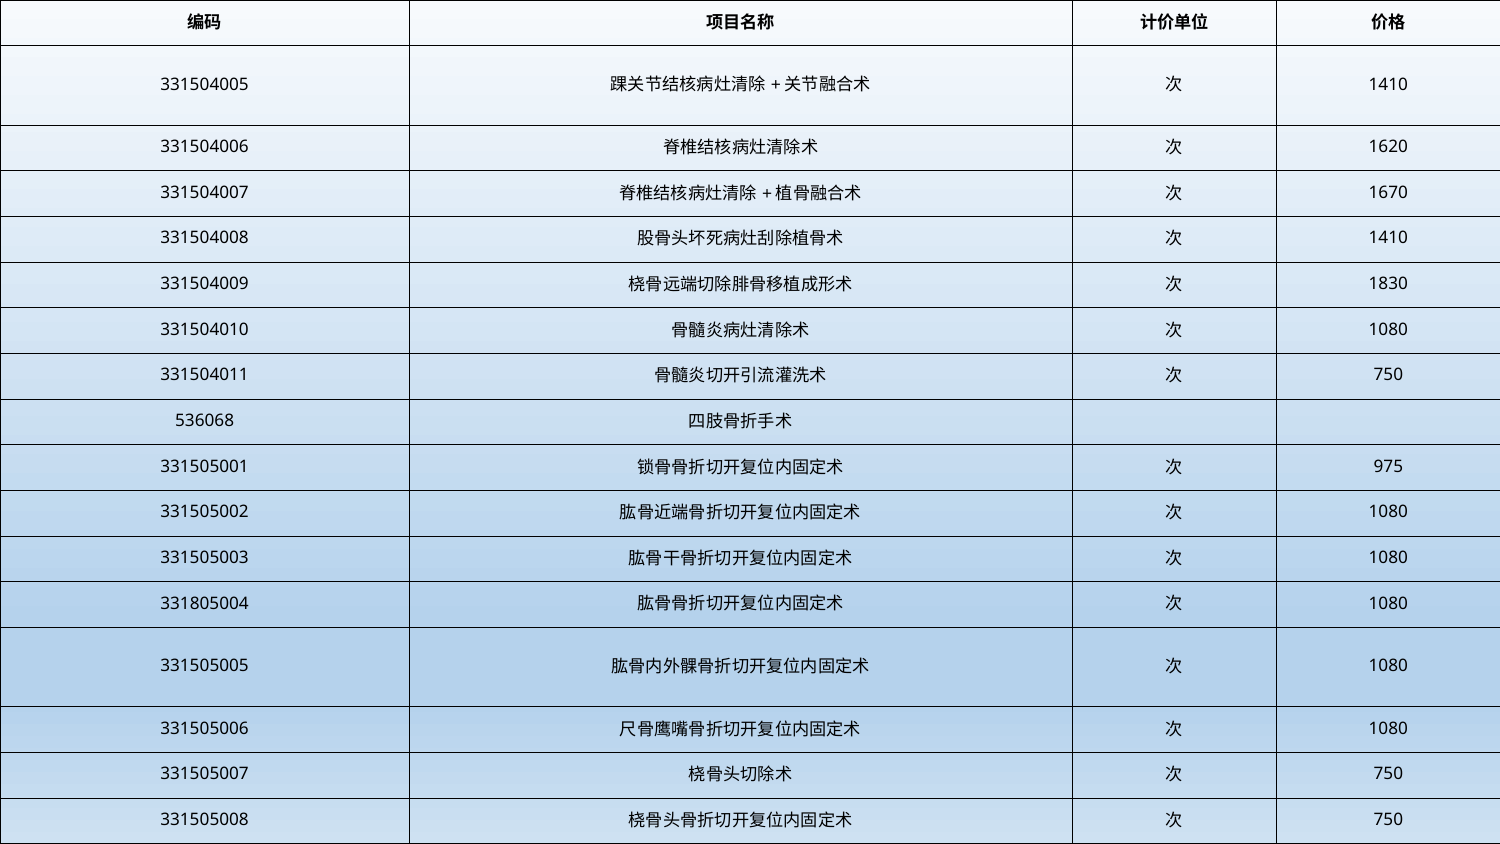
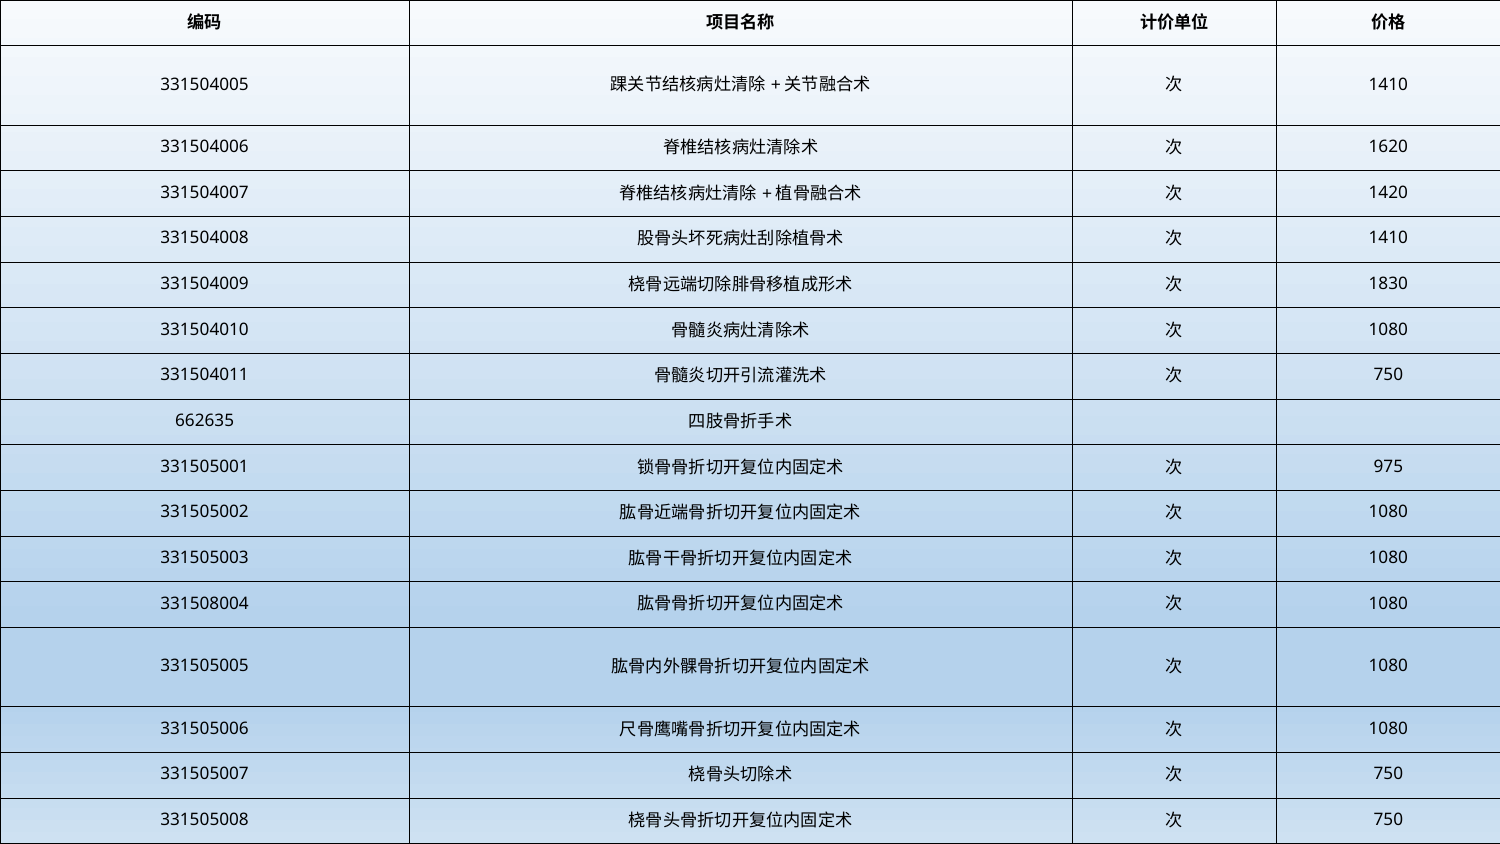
1670: 1670 -> 1420
536068: 536068 -> 662635
331805004: 331805004 -> 331508004
